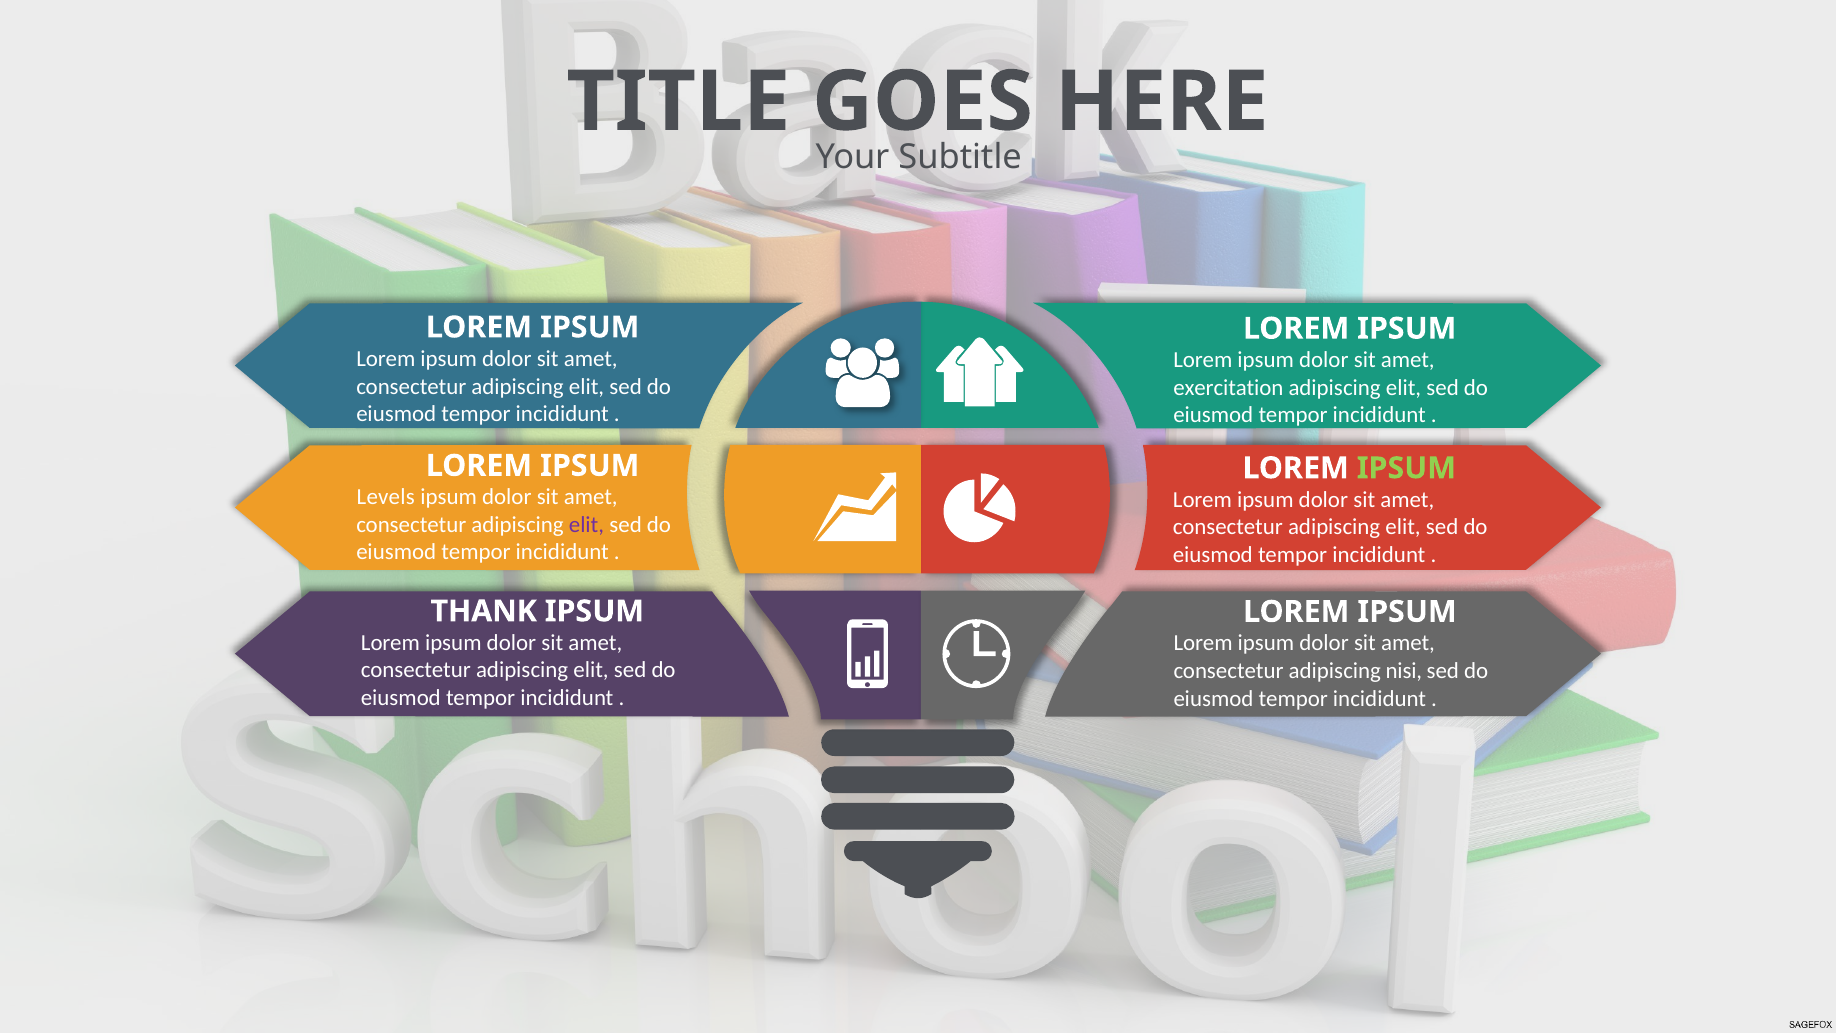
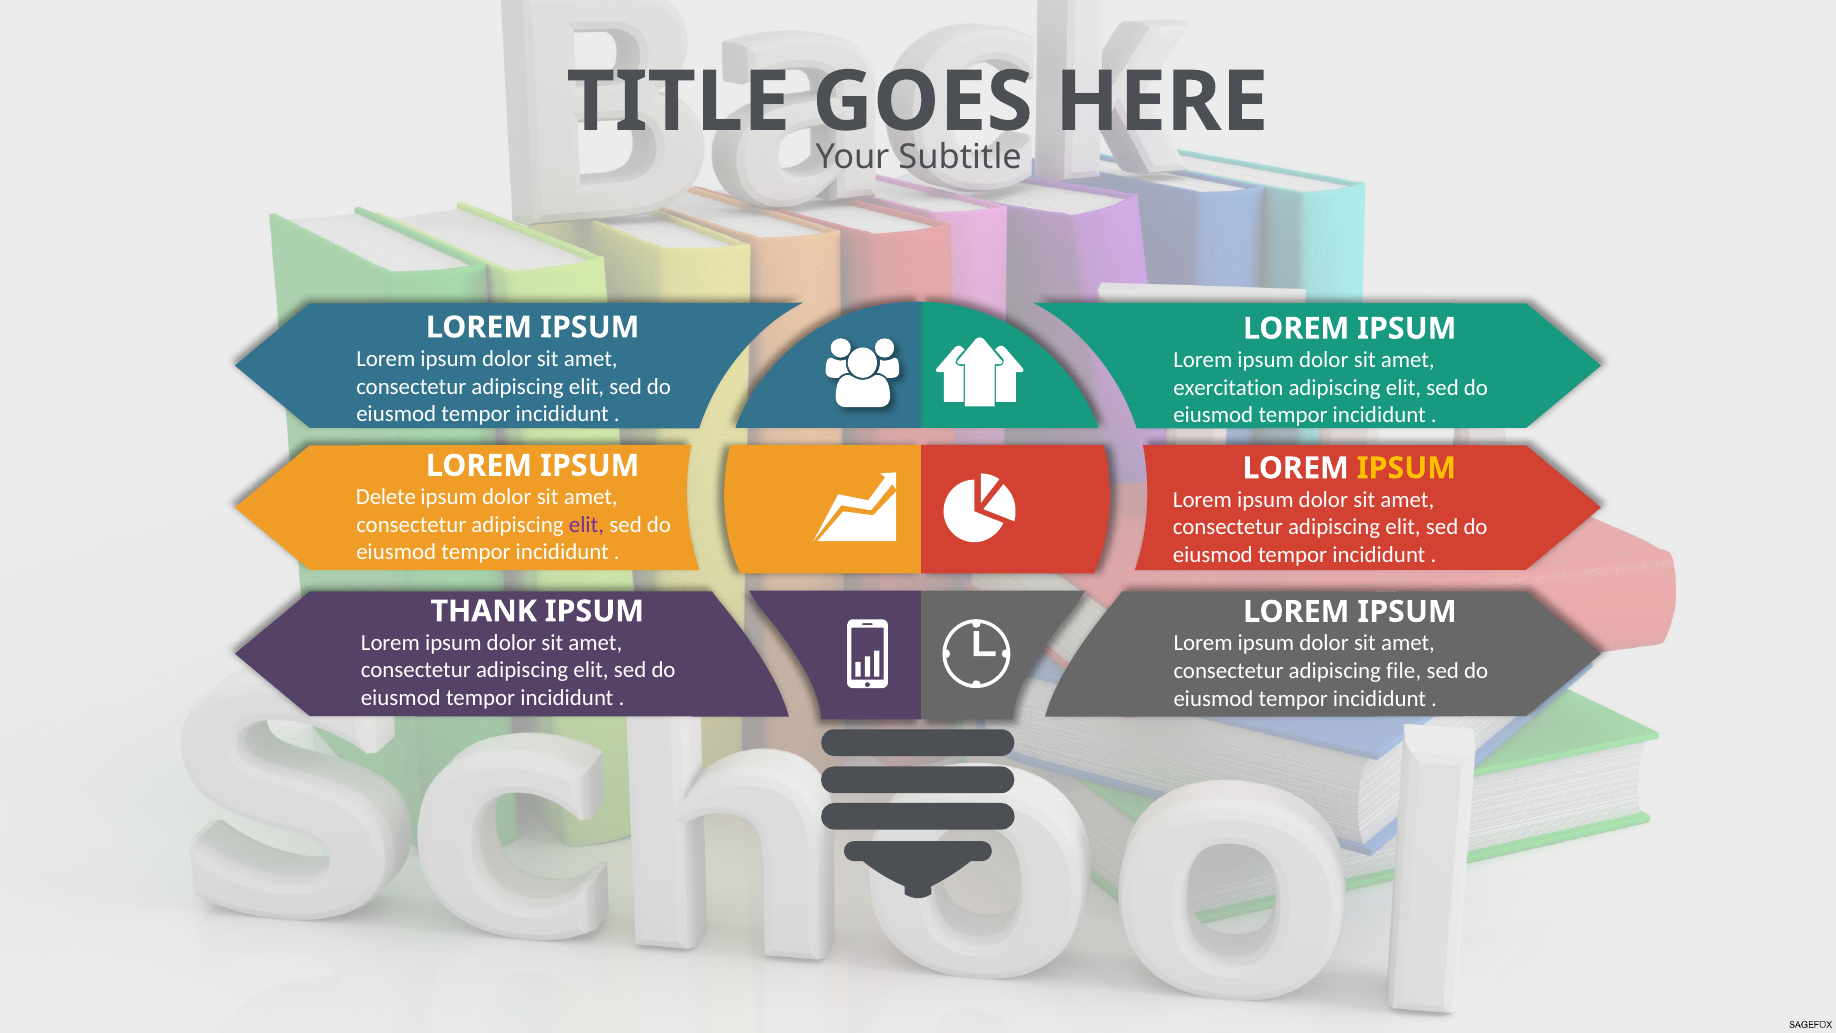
IPSUM at (1406, 468) colour: light green -> yellow
Levels: Levels -> Delete
nisi: nisi -> file
